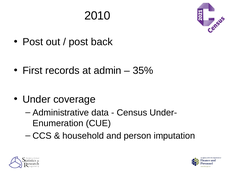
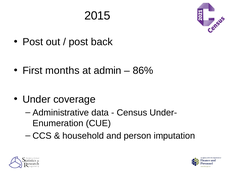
2010: 2010 -> 2015
records: records -> months
35%: 35% -> 86%
